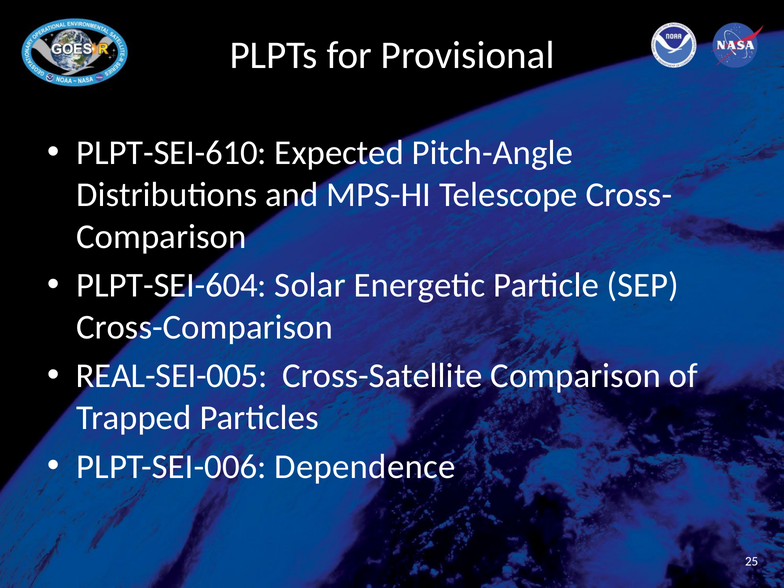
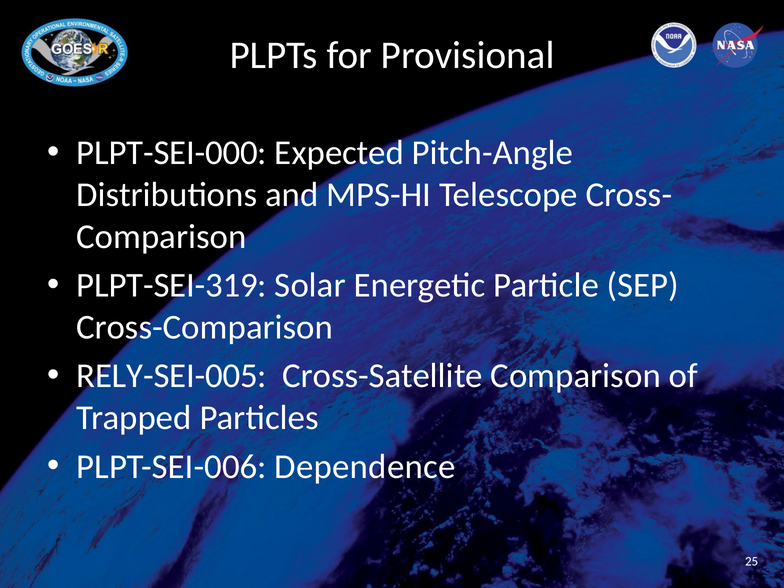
PLPT-SEI-610: PLPT-SEI-610 -> PLPT-SEI-000
PLPT-SEI-604: PLPT-SEI-604 -> PLPT-SEI-319
REAL-SEI-005: REAL-SEI-005 -> RELY-SEI-005
